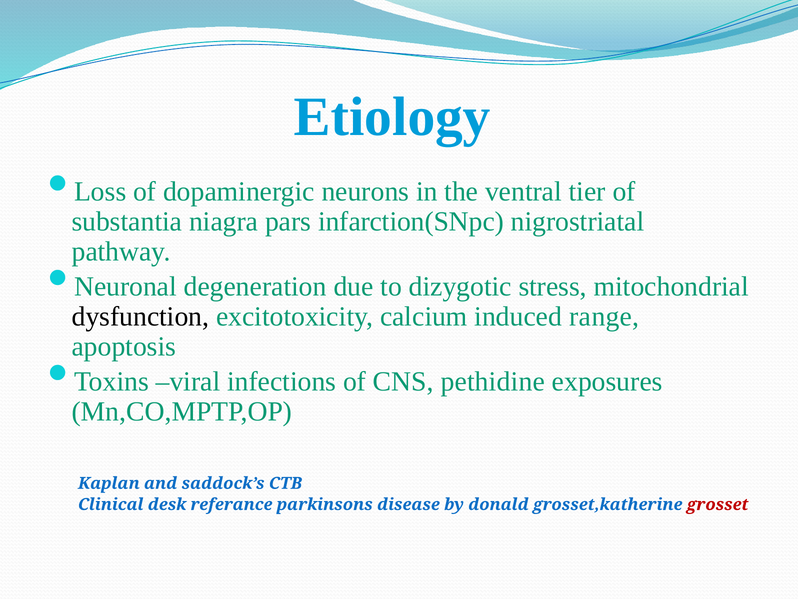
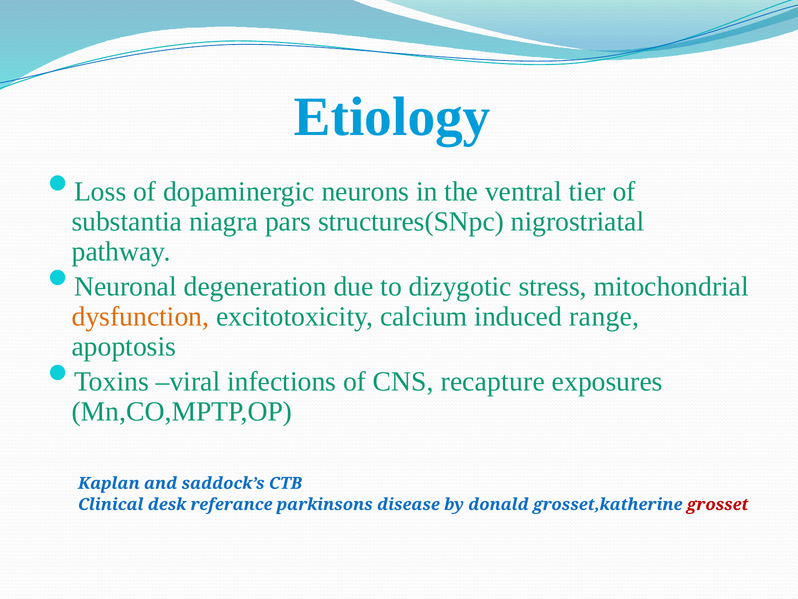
infarction(SNpc: infarction(SNpc -> structures(SNpc
dysfunction colour: black -> orange
pethidine: pethidine -> recapture
